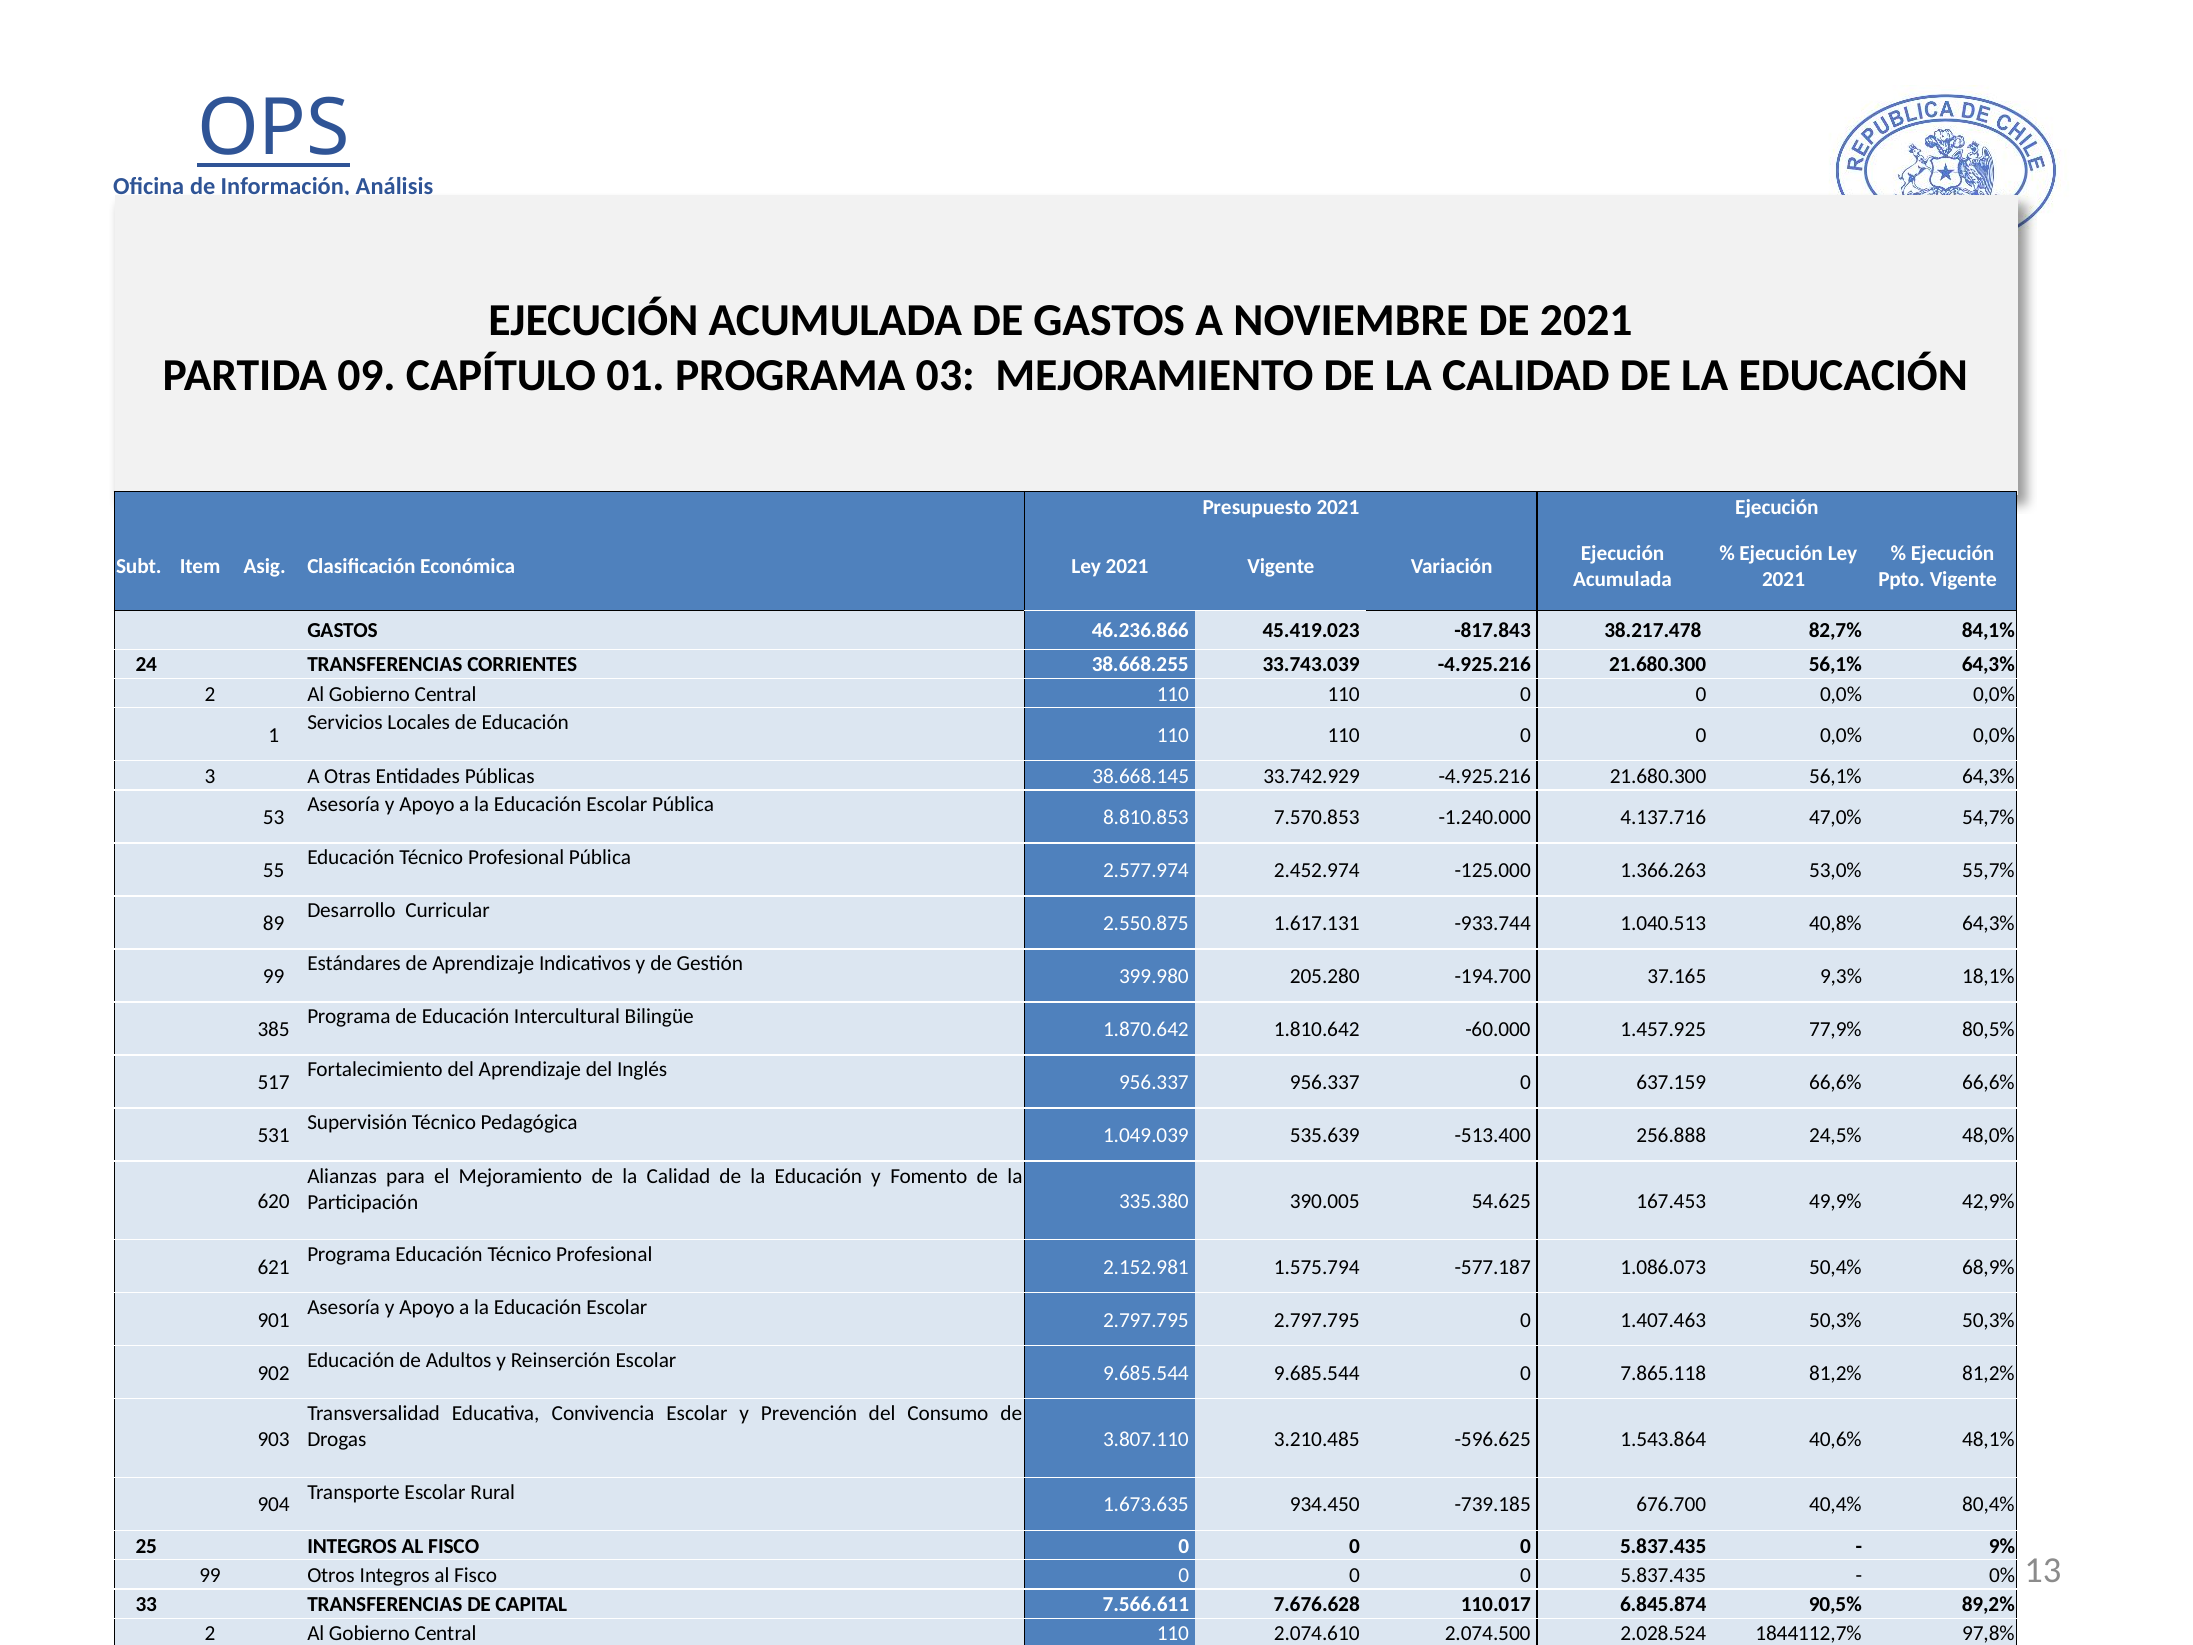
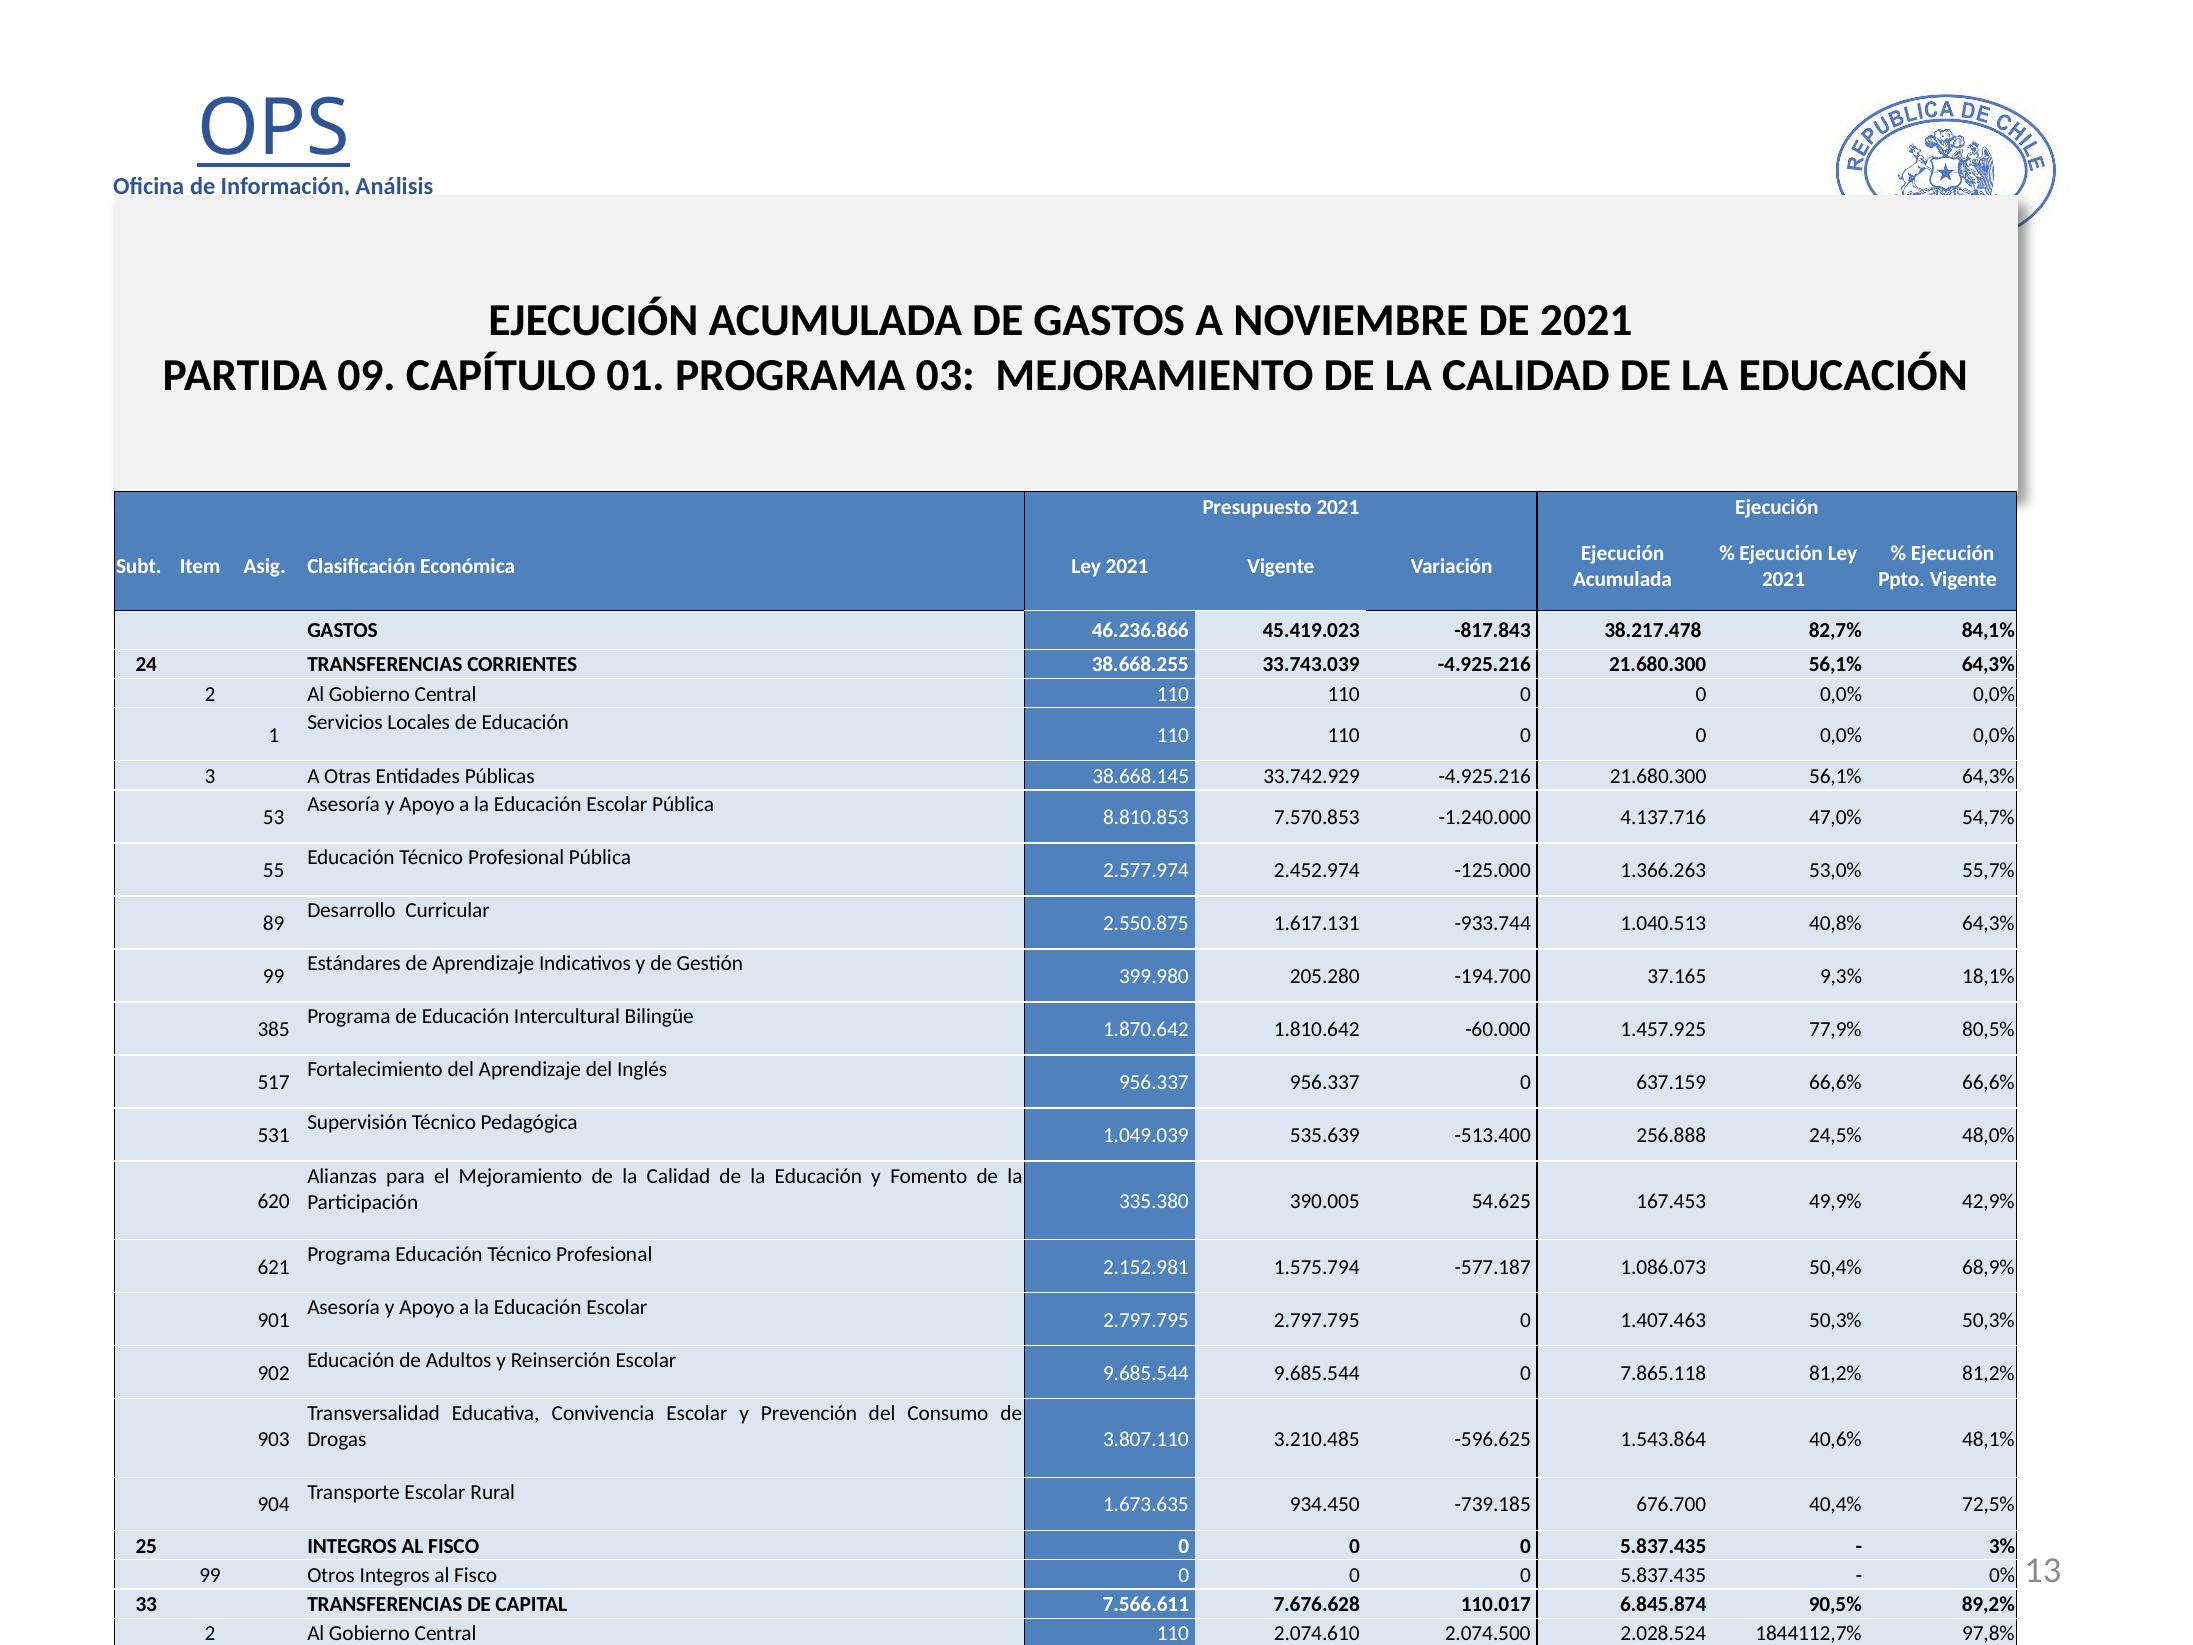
80,4%: 80,4% -> 72,5%
9%: 9% -> 3%
